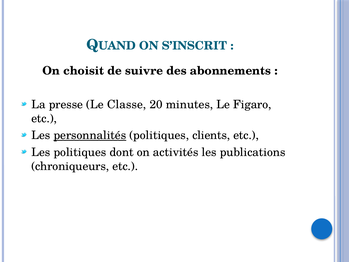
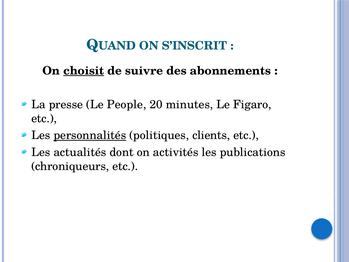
choisit underline: none -> present
Classe: Classe -> People
Les politiques: politiques -> actualités
